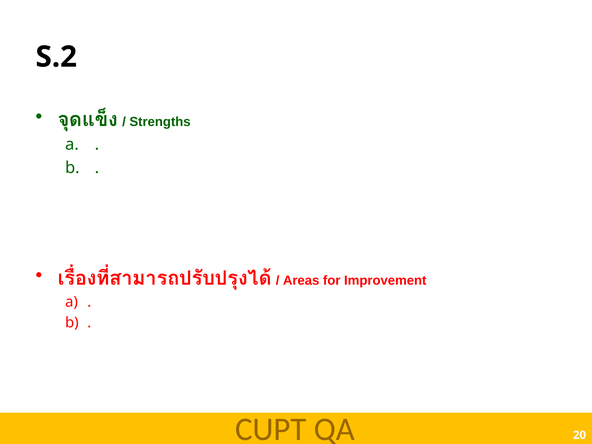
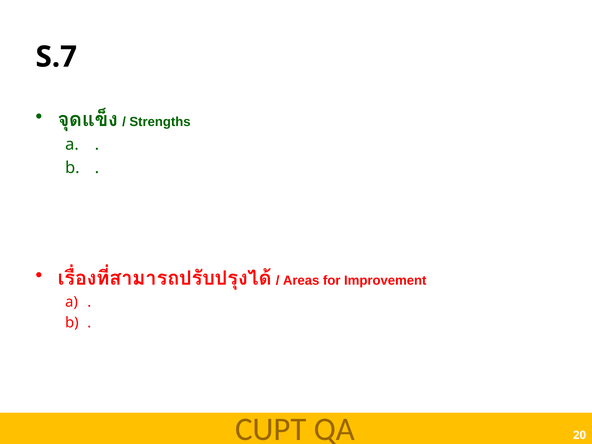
S.2: S.2 -> S.7
